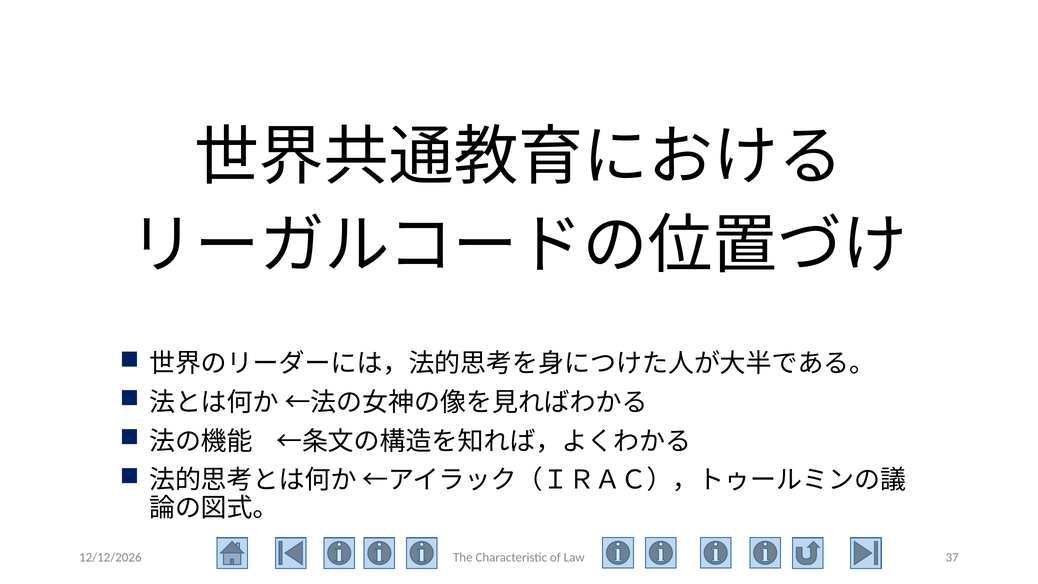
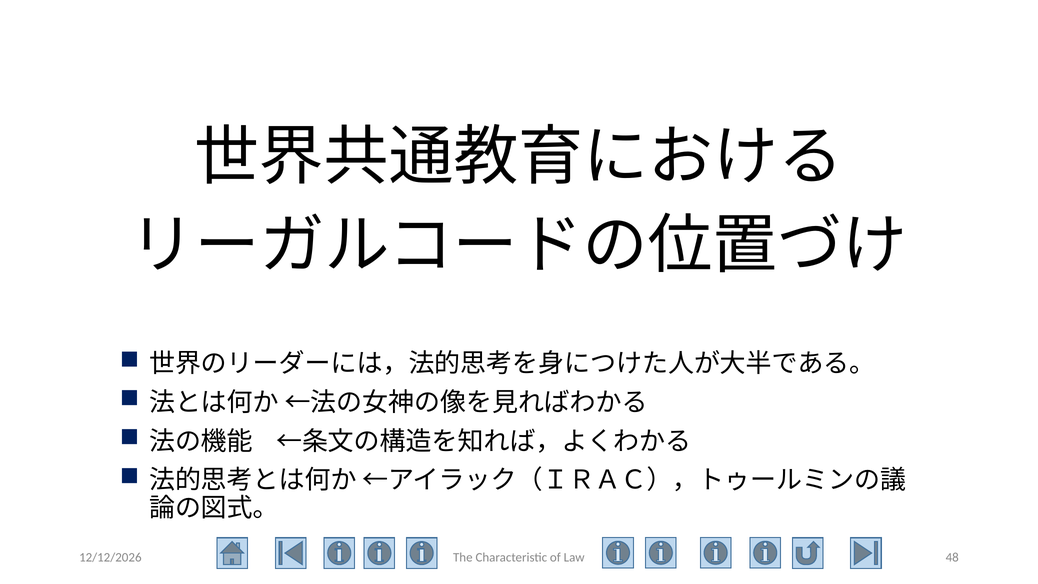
37: 37 -> 48
